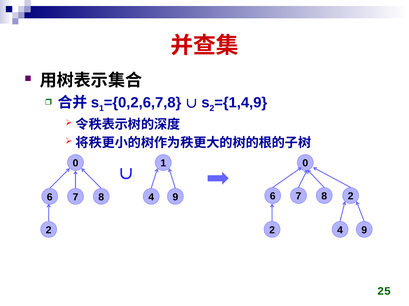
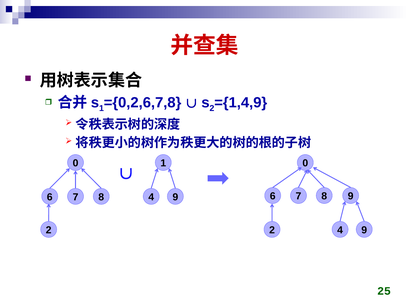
8 2: 2 -> 9
